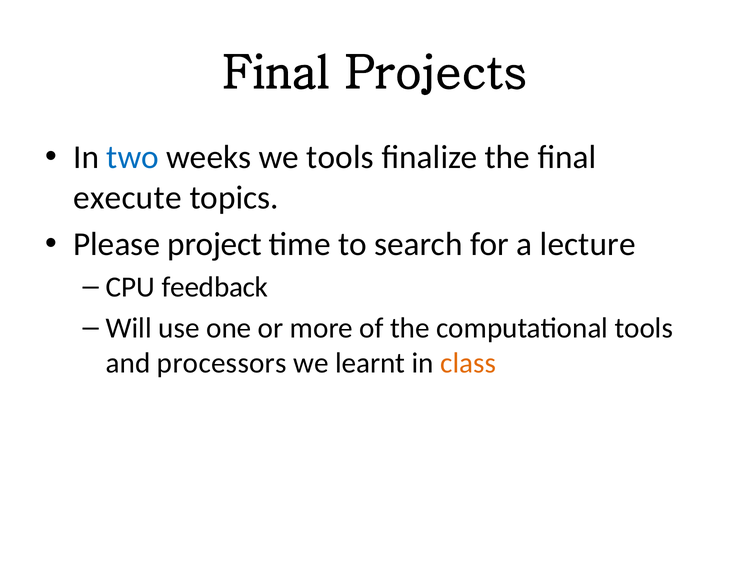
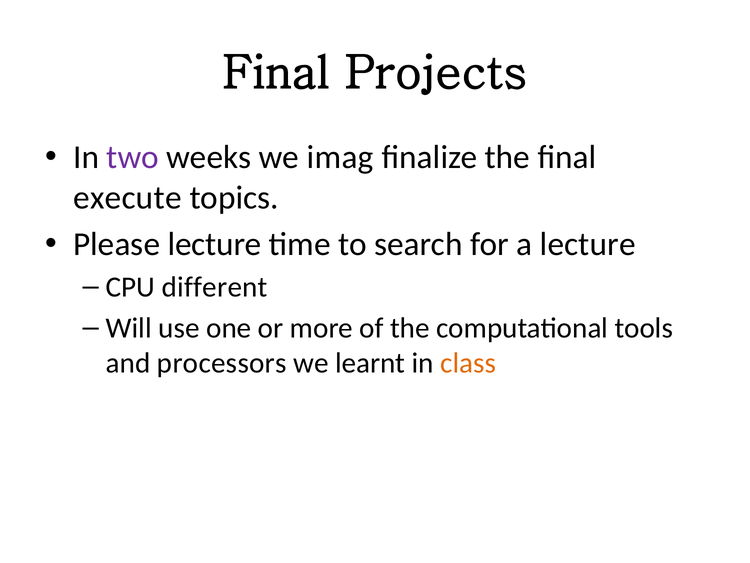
two colour: blue -> purple
we tools: tools -> imag
Please project: project -> lecture
feedback: feedback -> different
